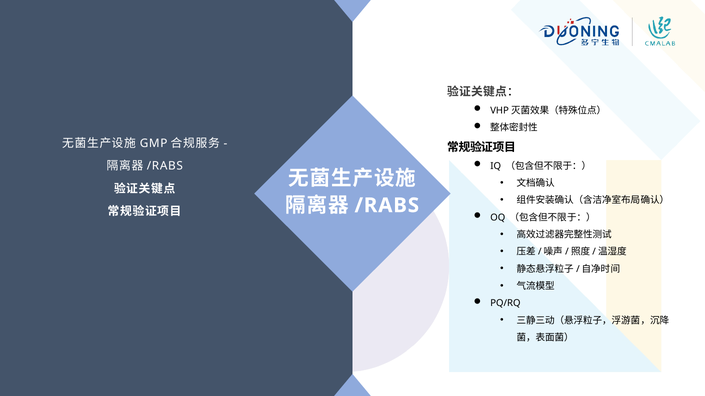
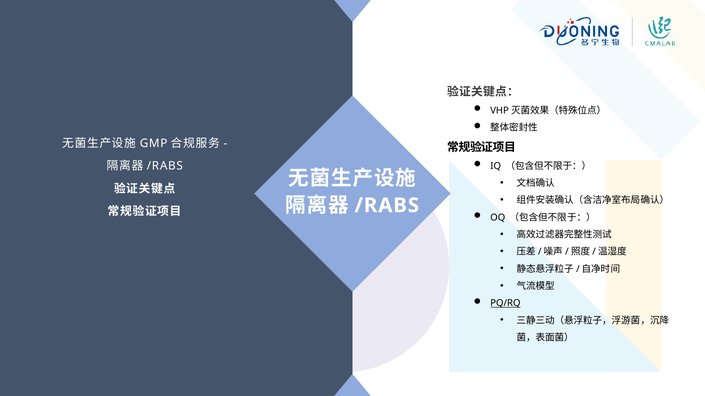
PQ/RQ underline: none -> present
